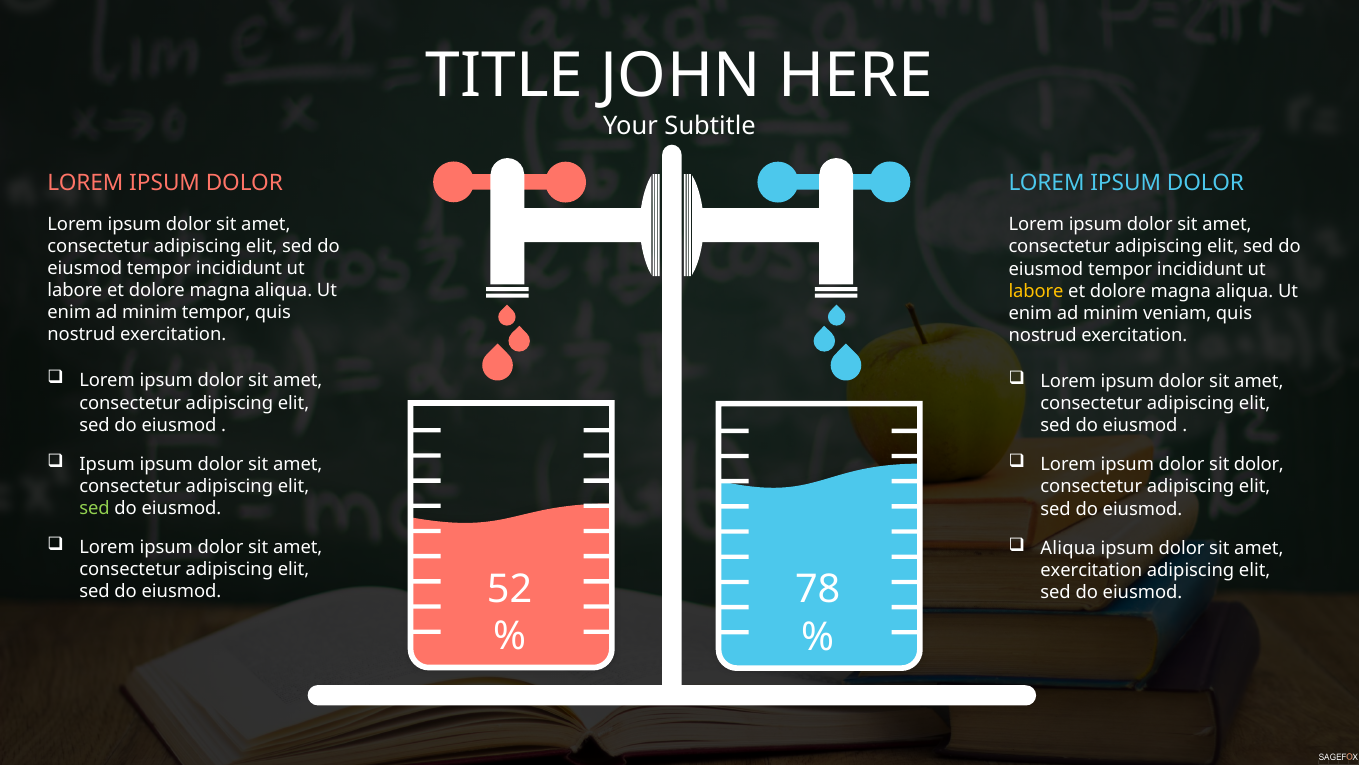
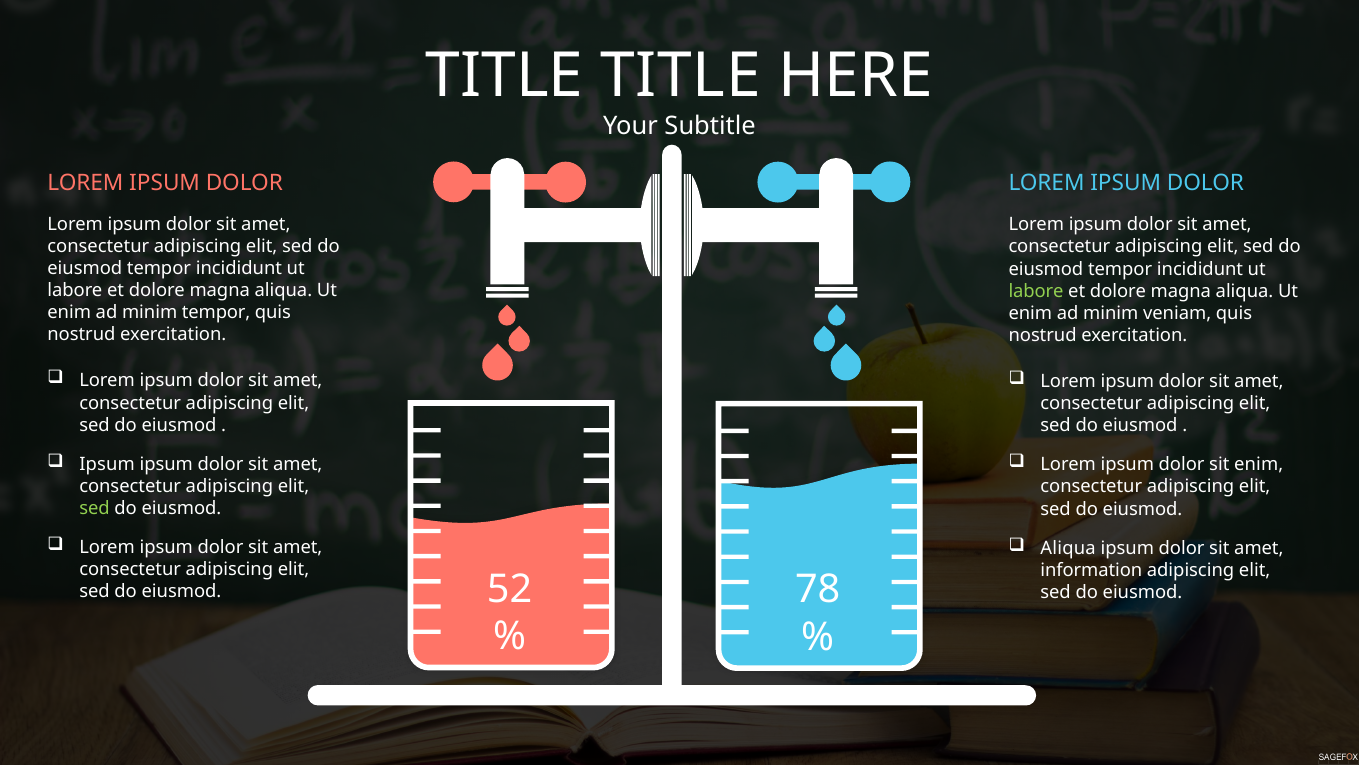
TITLE JOHN: JOHN -> TITLE
labore at (1036, 291) colour: yellow -> light green
sit dolor: dolor -> enim
exercitation at (1091, 570): exercitation -> information
